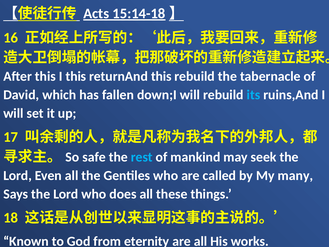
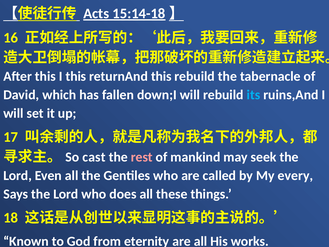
safe: safe -> cast
rest colour: light blue -> pink
many: many -> every
